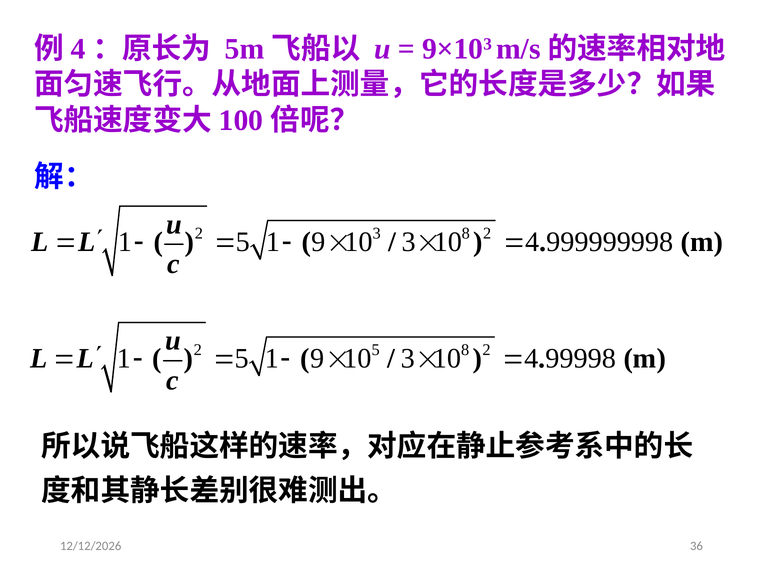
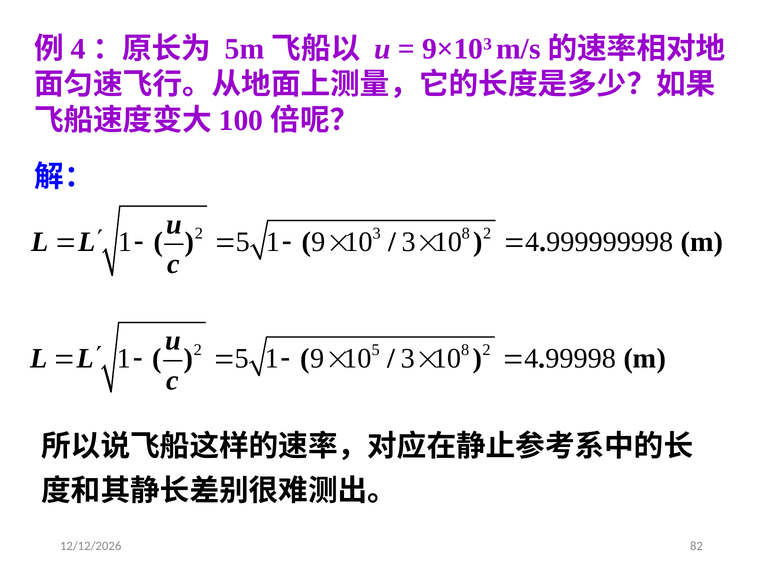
36: 36 -> 82
